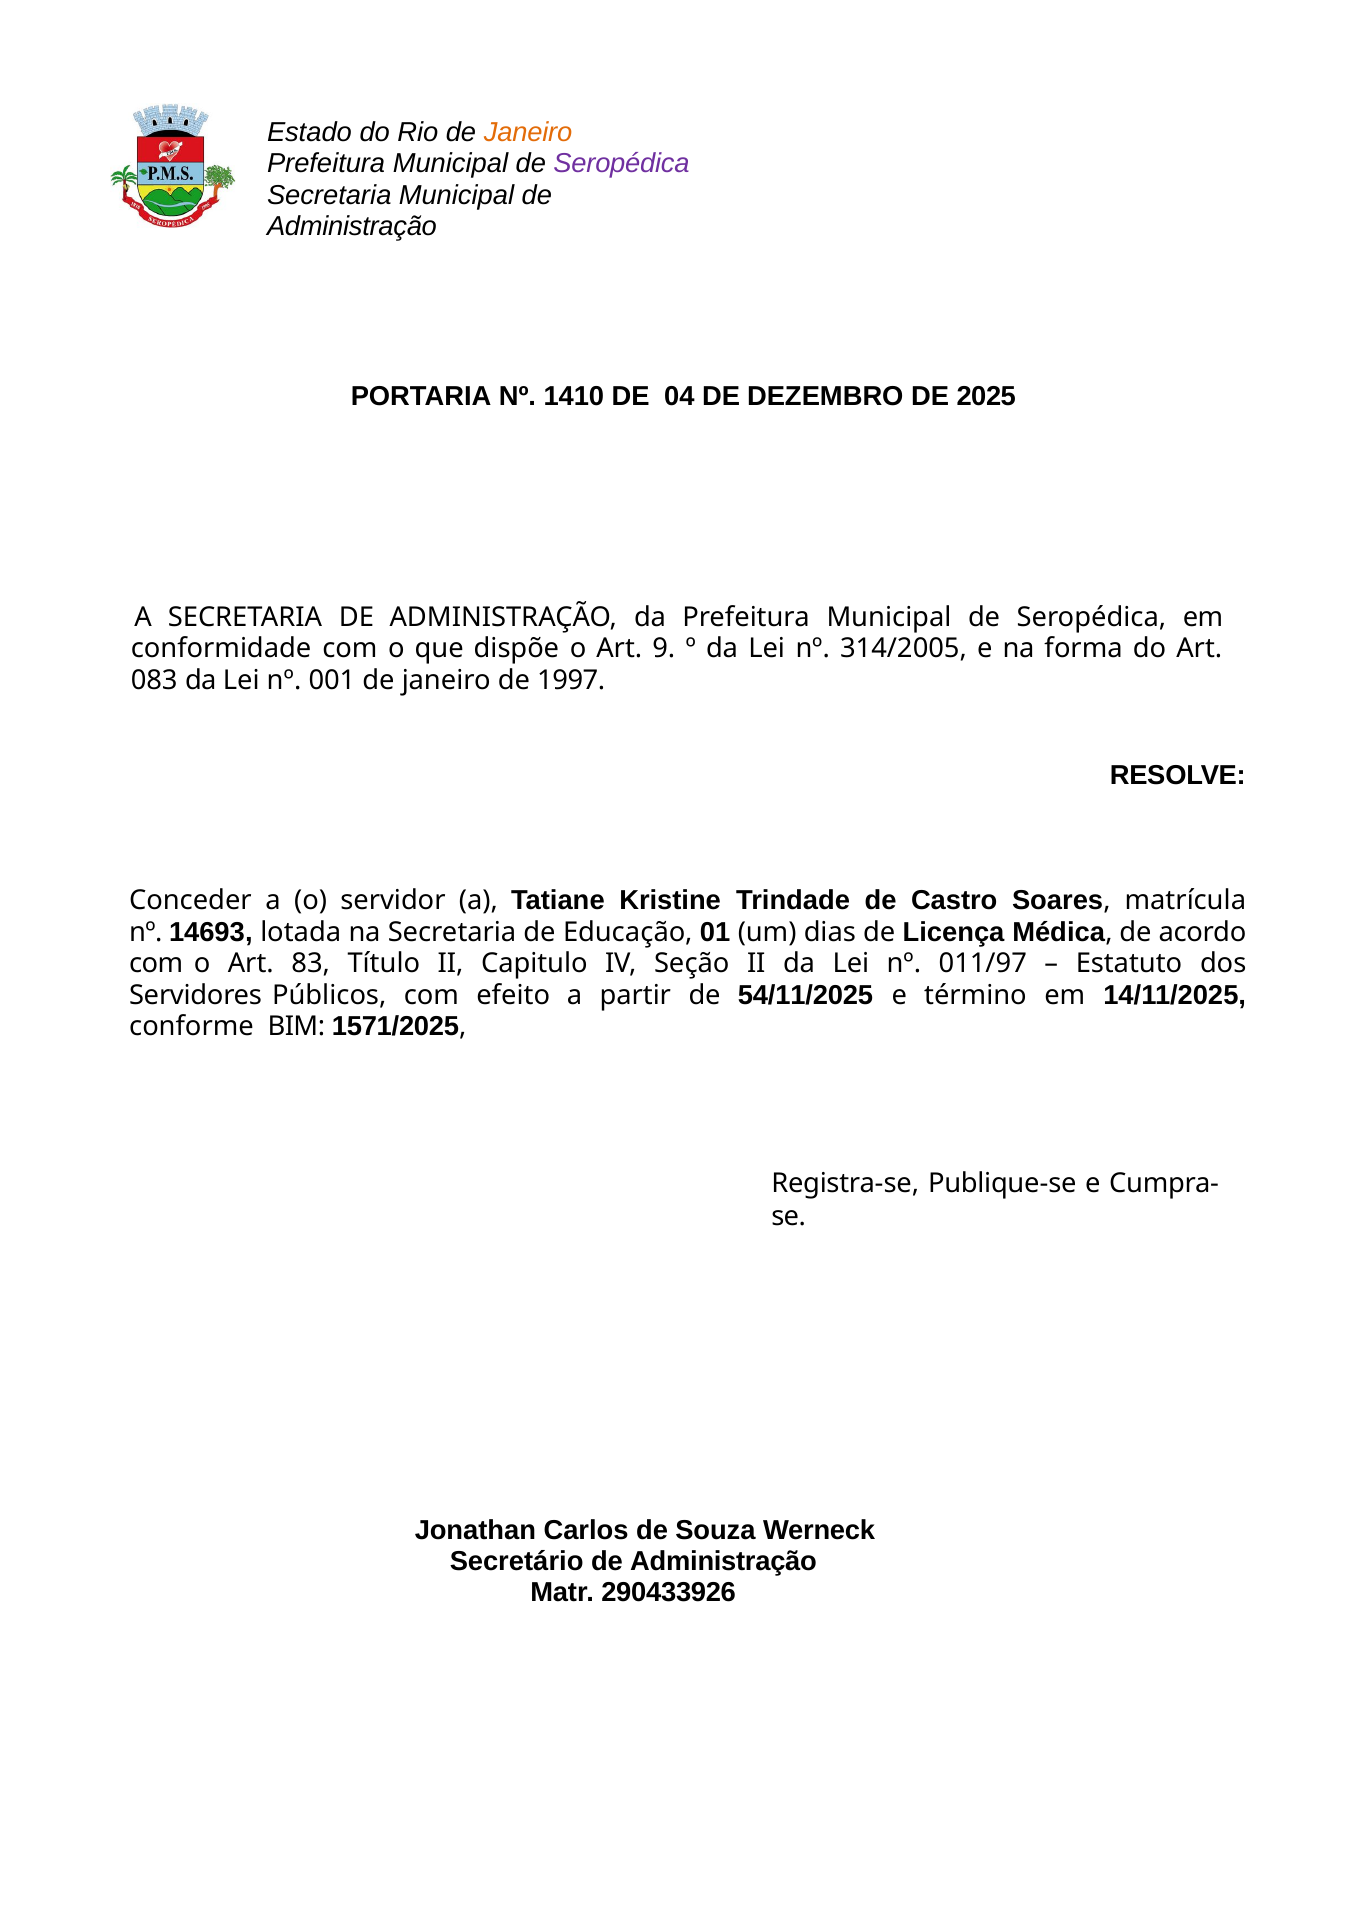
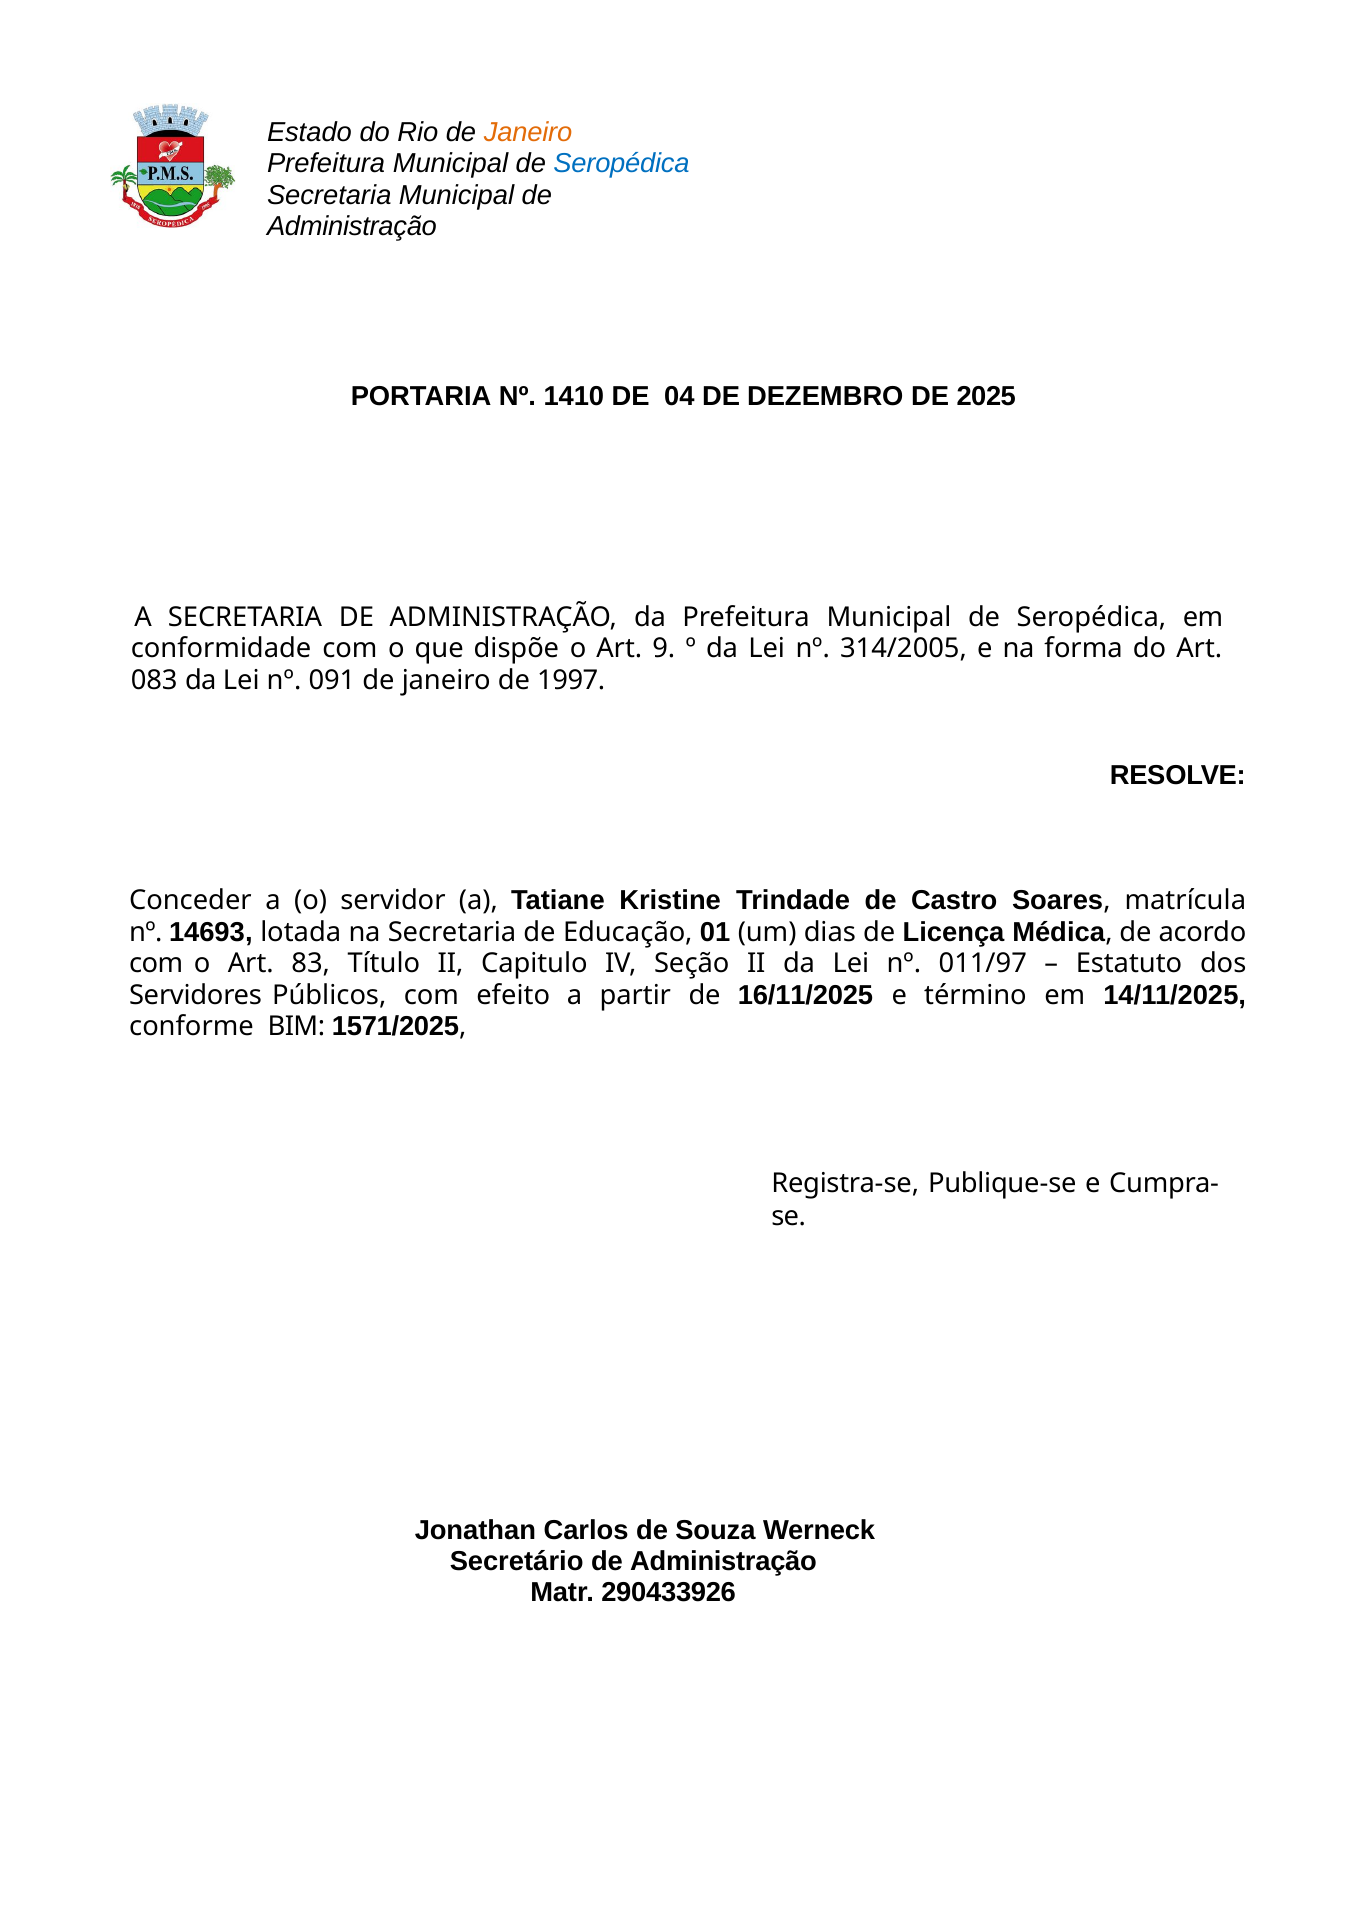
Seropédica at (622, 164) colour: purple -> blue
001: 001 -> 091
54/11/2025: 54/11/2025 -> 16/11/2025
